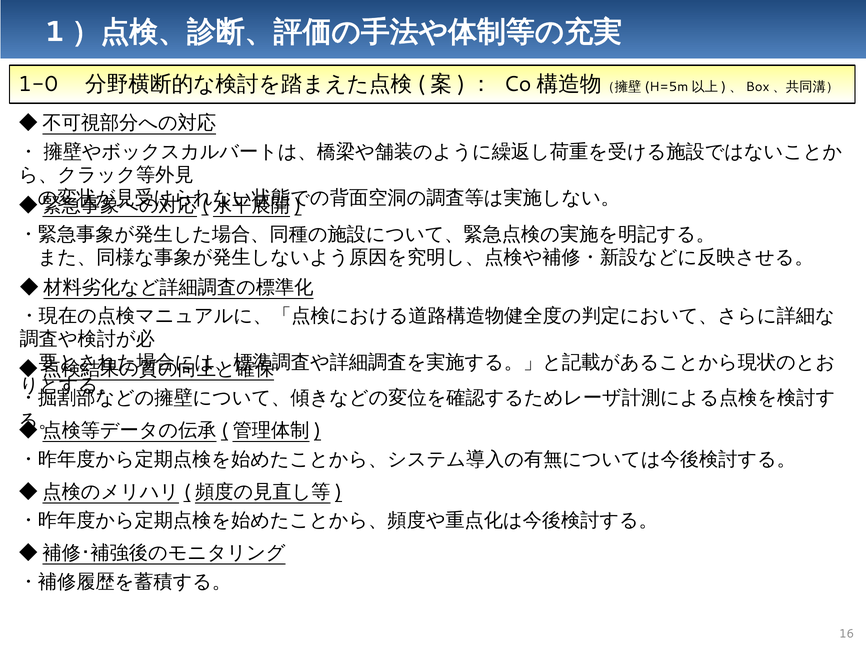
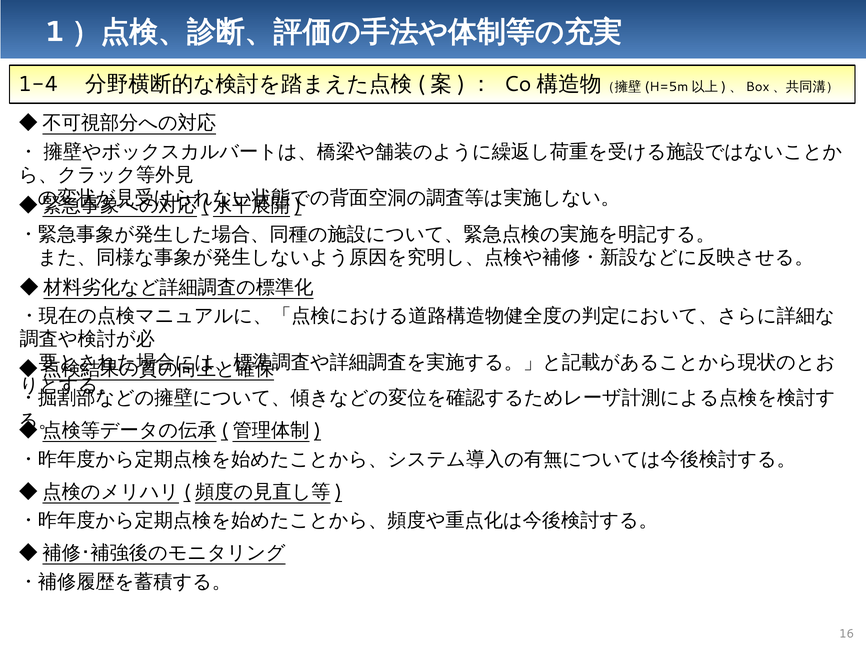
1-0: 1-0 -> 1-4
